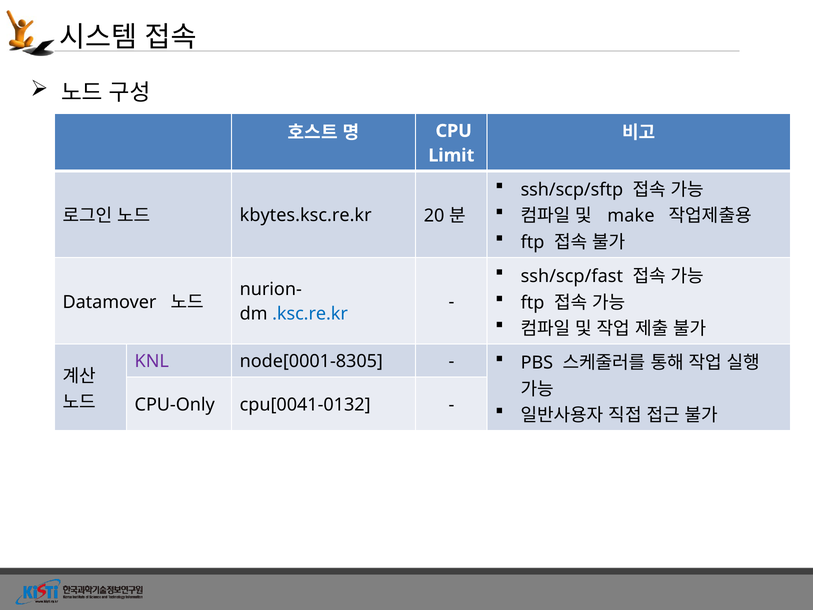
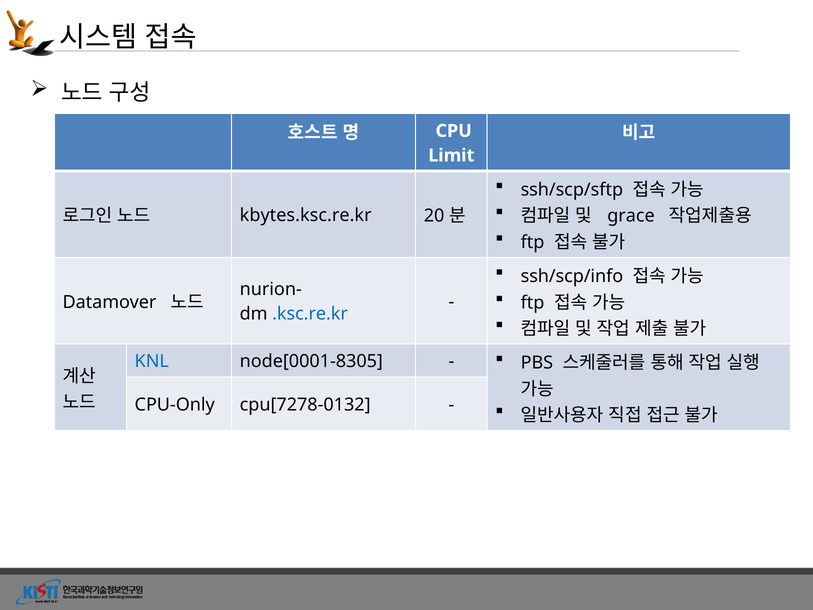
make: make -> grace
ssh/scp/fast: ssh/scp/fast -> ssh/scp/info
KNL colour: purple -> blue
cpu[0041-0132: cpu[0041-0132 -> cpu[7278-0132
